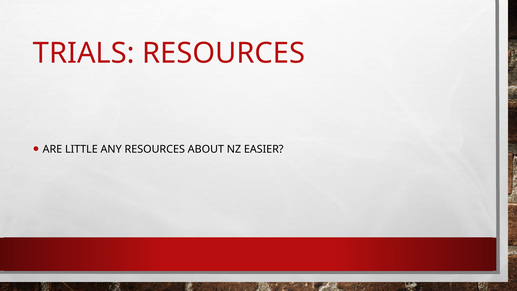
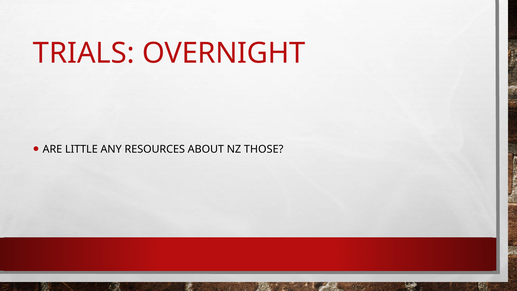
TRIALS RESOURCES: RESOURCES -> OVERNIGHT
EASIER: EASIER -> THOSE
